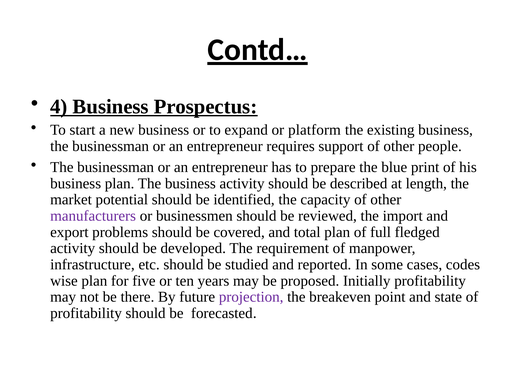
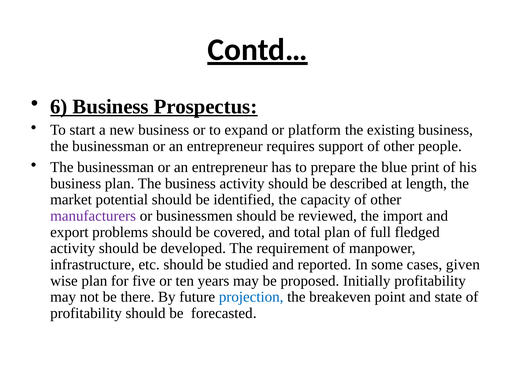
4: 4 -> 6
codes: codes -> given
projection colour: purple -> blue
